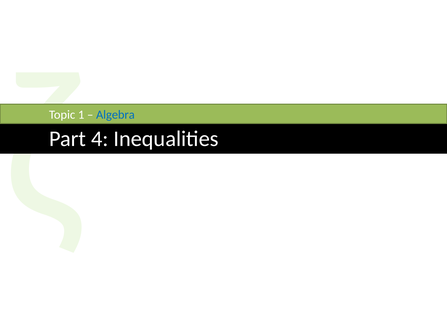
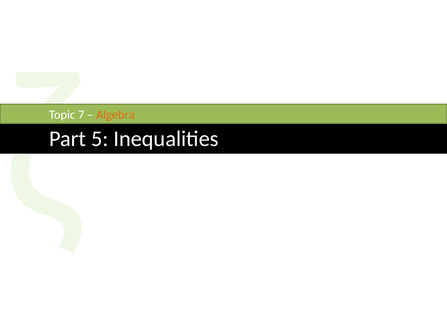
1: 1 -> 7
Algebra colour: blue -> orange
4: 4 -> 5
